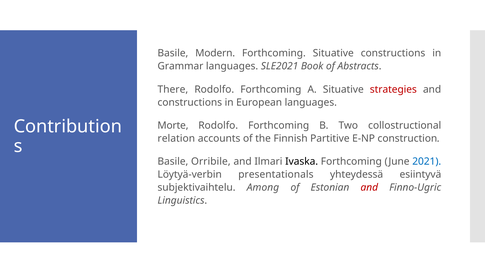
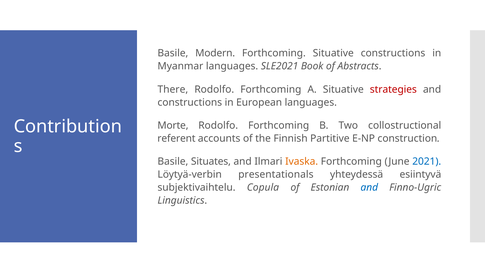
Grammar: Grammar -> Myanmar
relation: relation -> referent
Orribile: Orribile -> Situates
Ivaska colour: black -> orange
Among: Among -> Copula
and at (369, 187) colour: red -> blue
